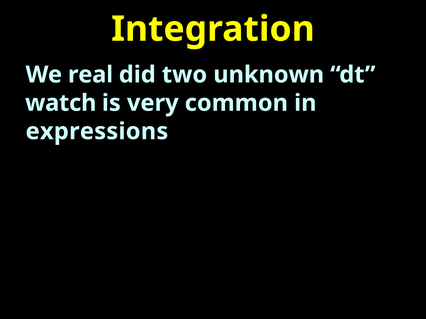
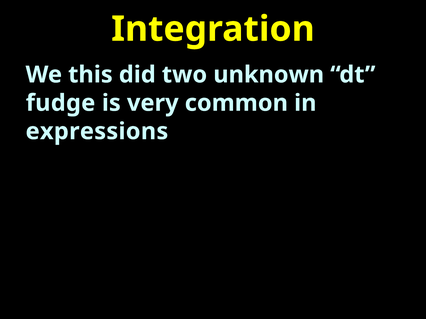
real: real -> this
watch: watch -> fudge
